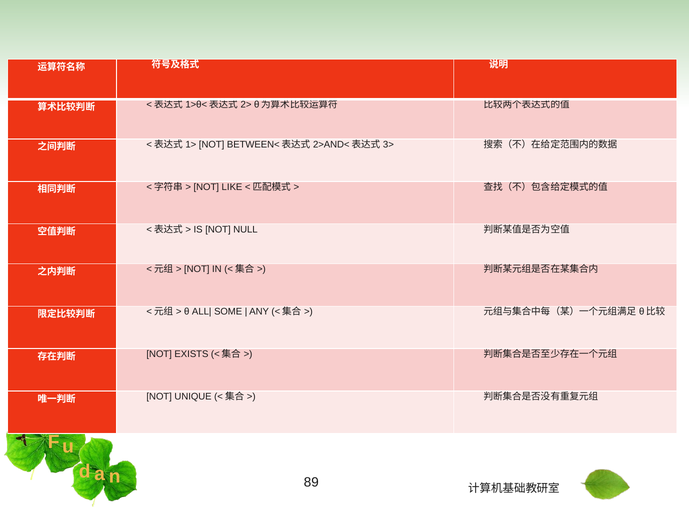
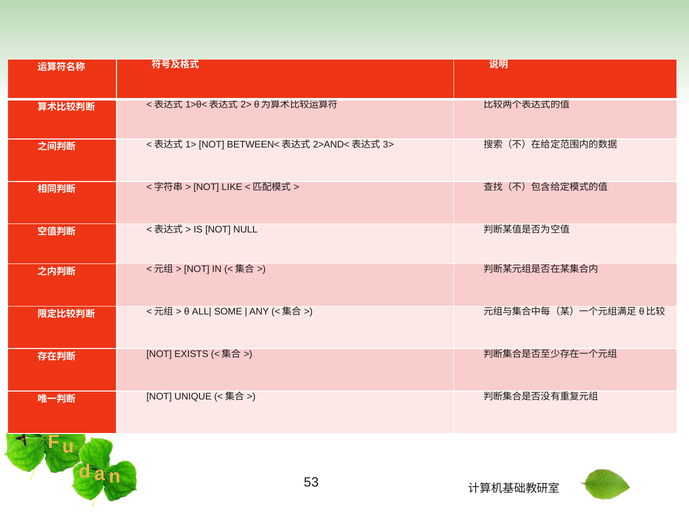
89: 89 -> 53
